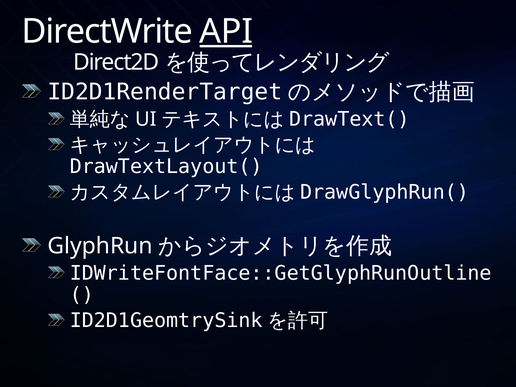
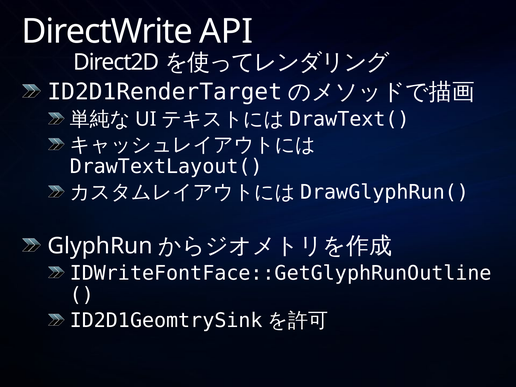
API underline: present -> none
